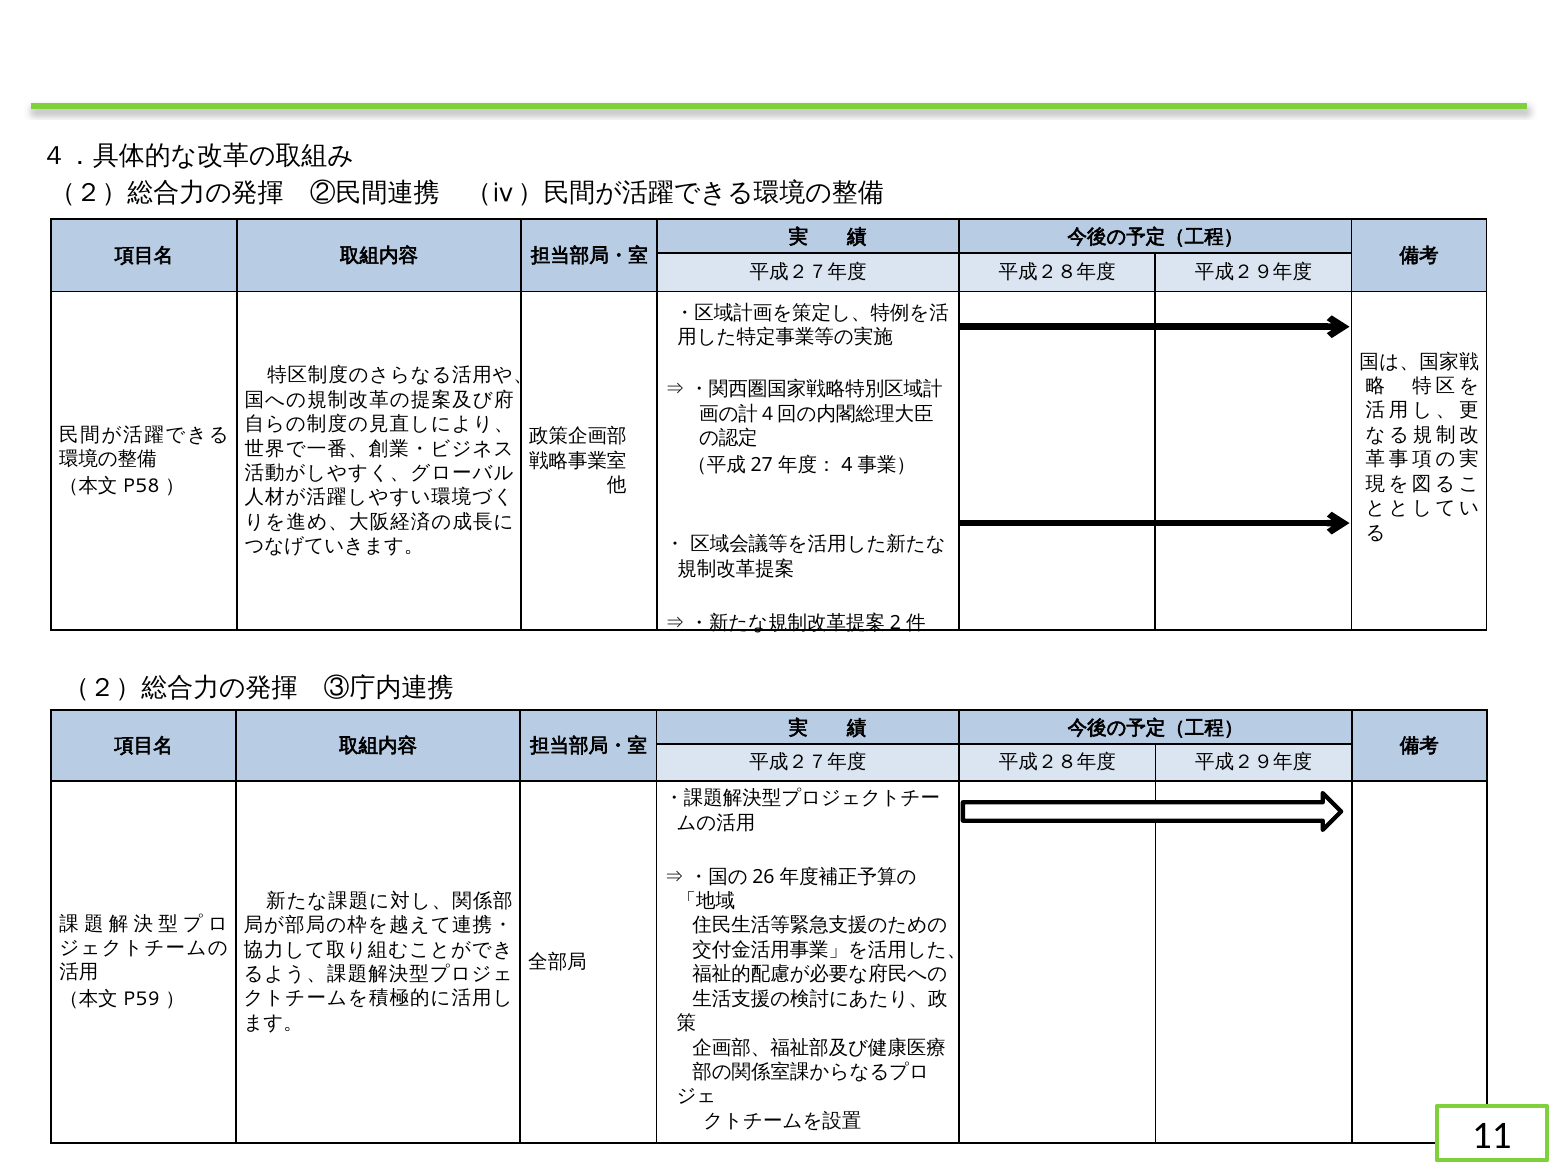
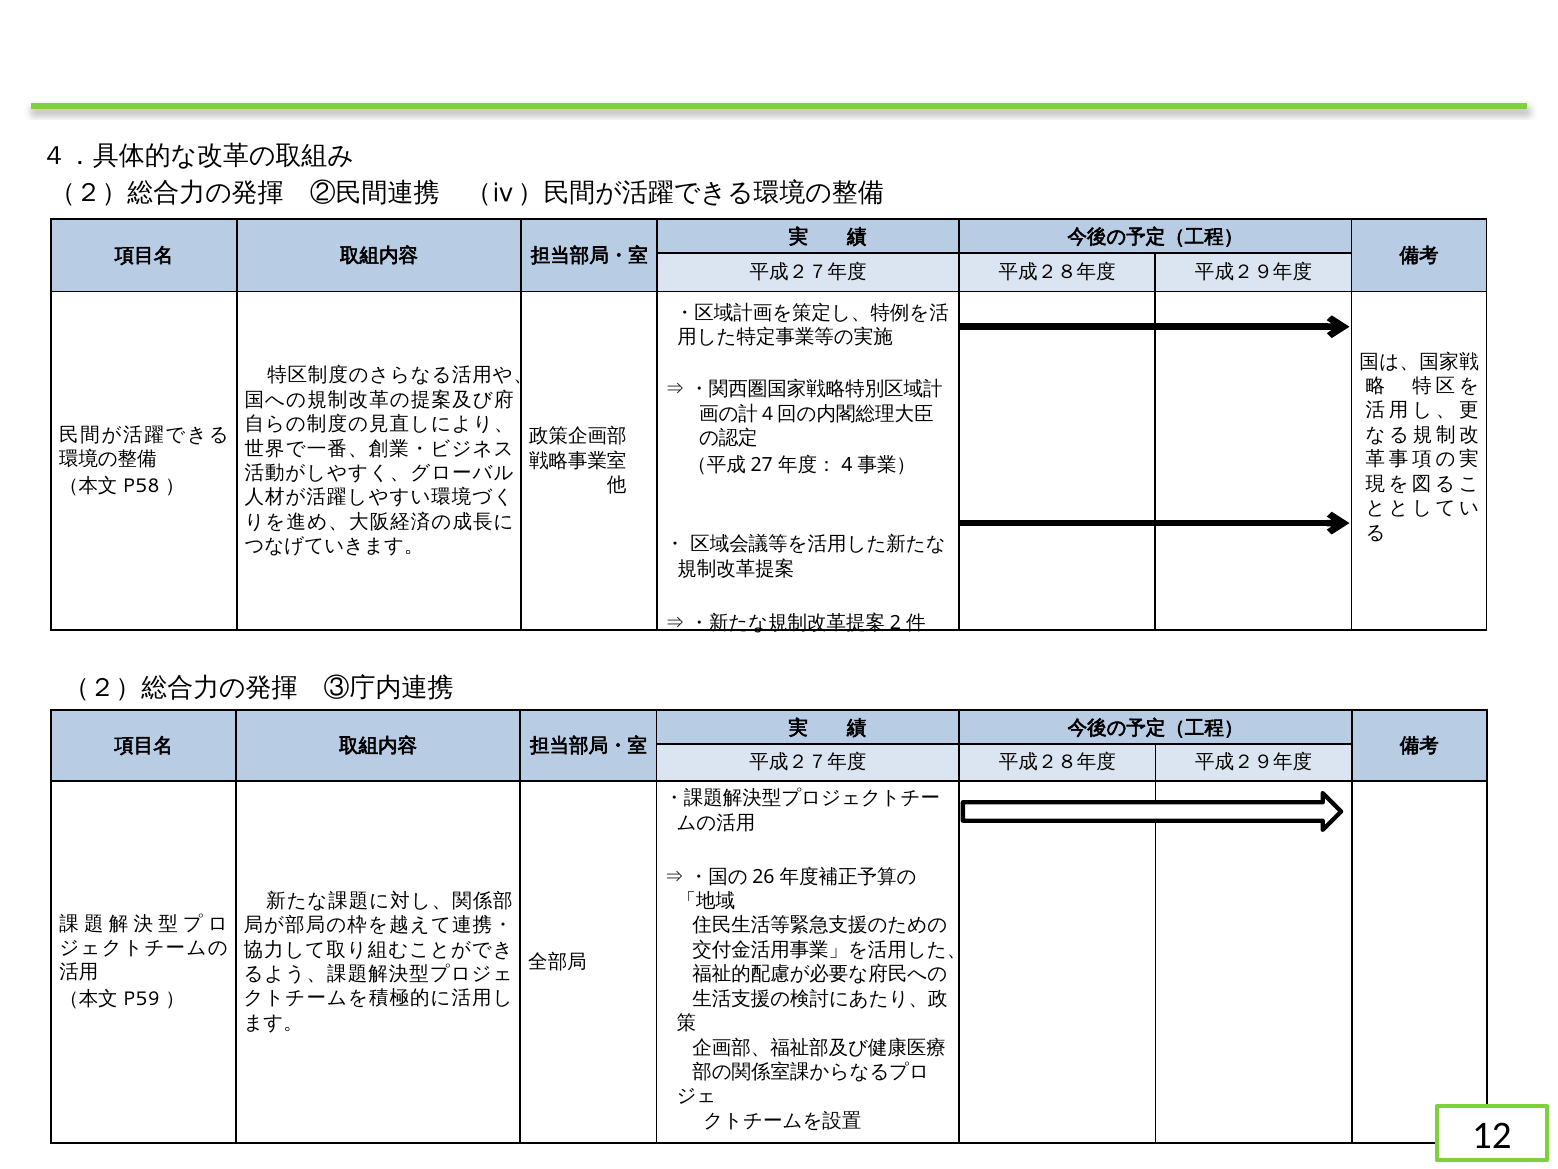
11: 11 -> 12
